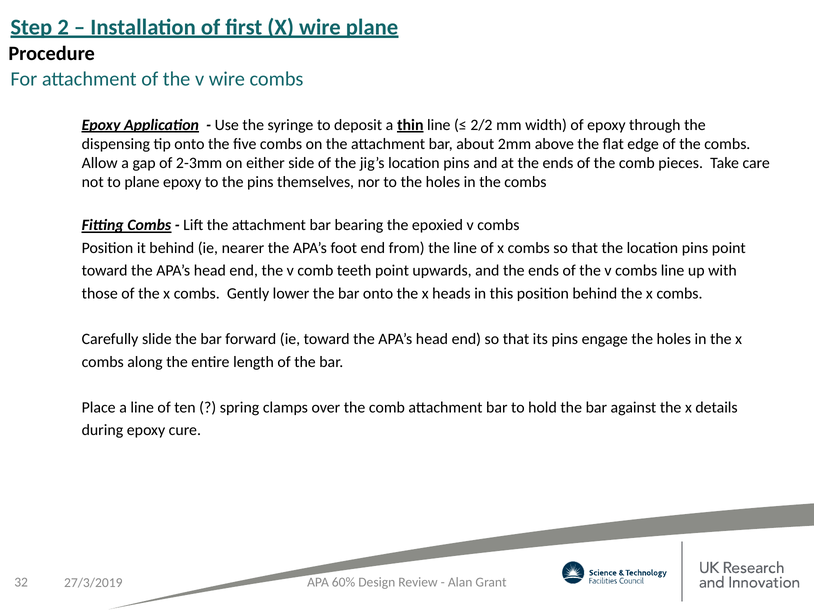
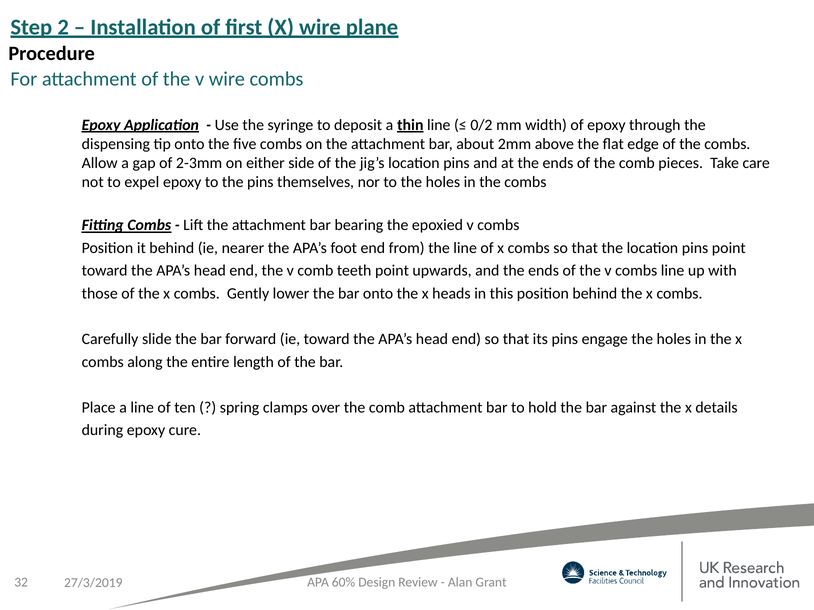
2/2: 2/2 -> 0/2
to plane: plane -> expel
